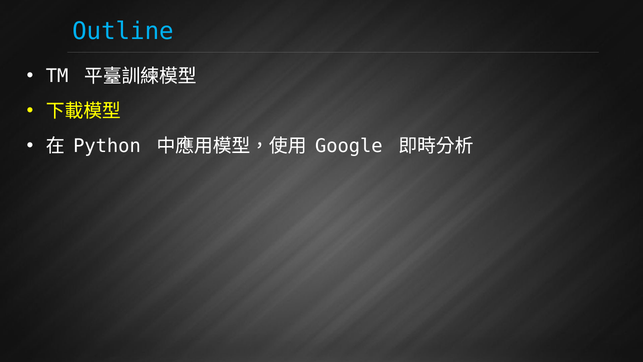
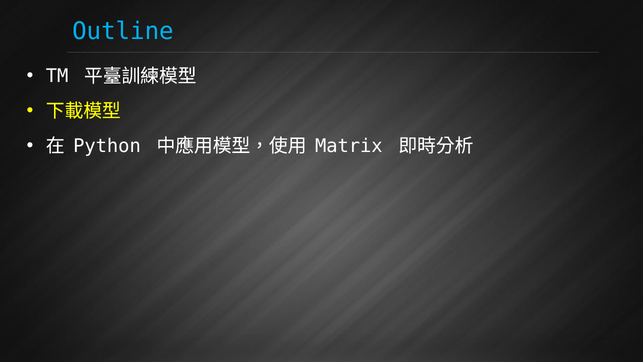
Google: Google -> Matrix
